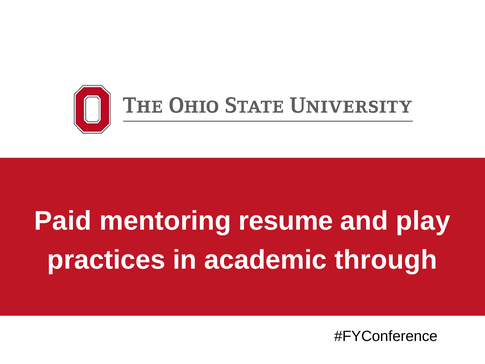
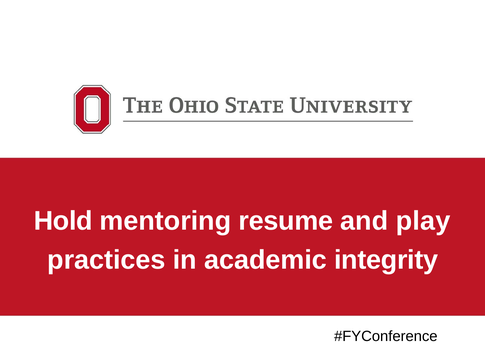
Paid: Paid -> Hold
through: through -> integrity
